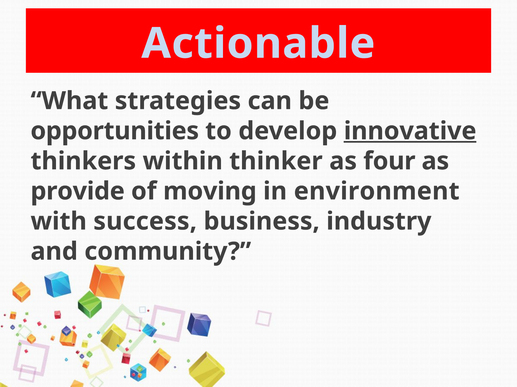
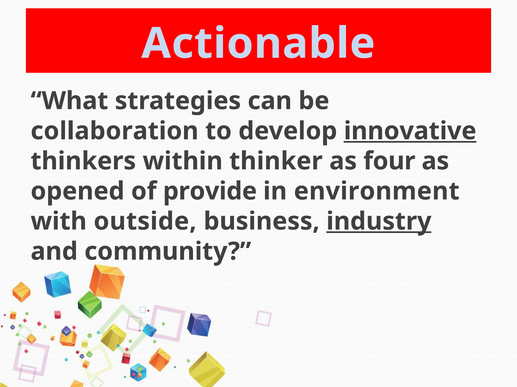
opportunities: opportunities -> collaboration
provide: provide -> opened
moving: moving -> provide
success: success -> outside
industry underline: none -> present
